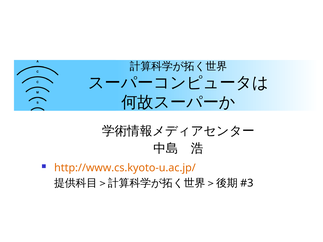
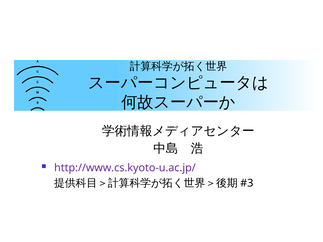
http://www.cs.kyoto-u.ac.jp/ colour: orange -> purple
